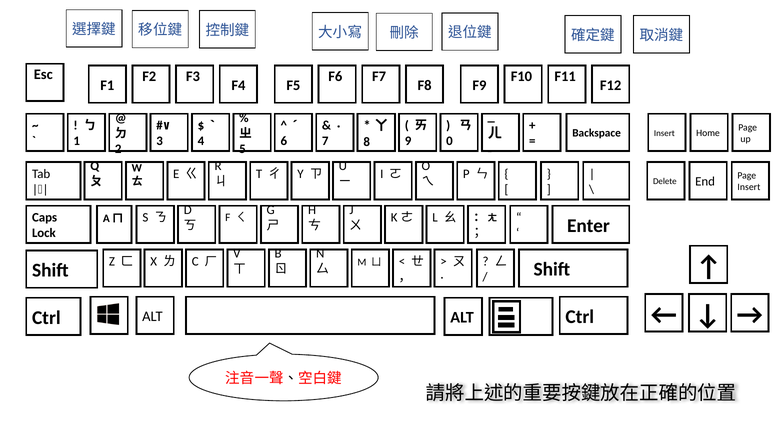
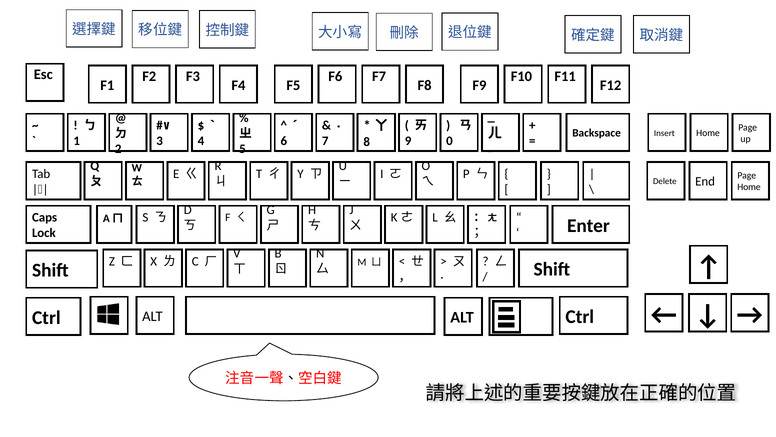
Insert at (749, 187): Insert -> Home
